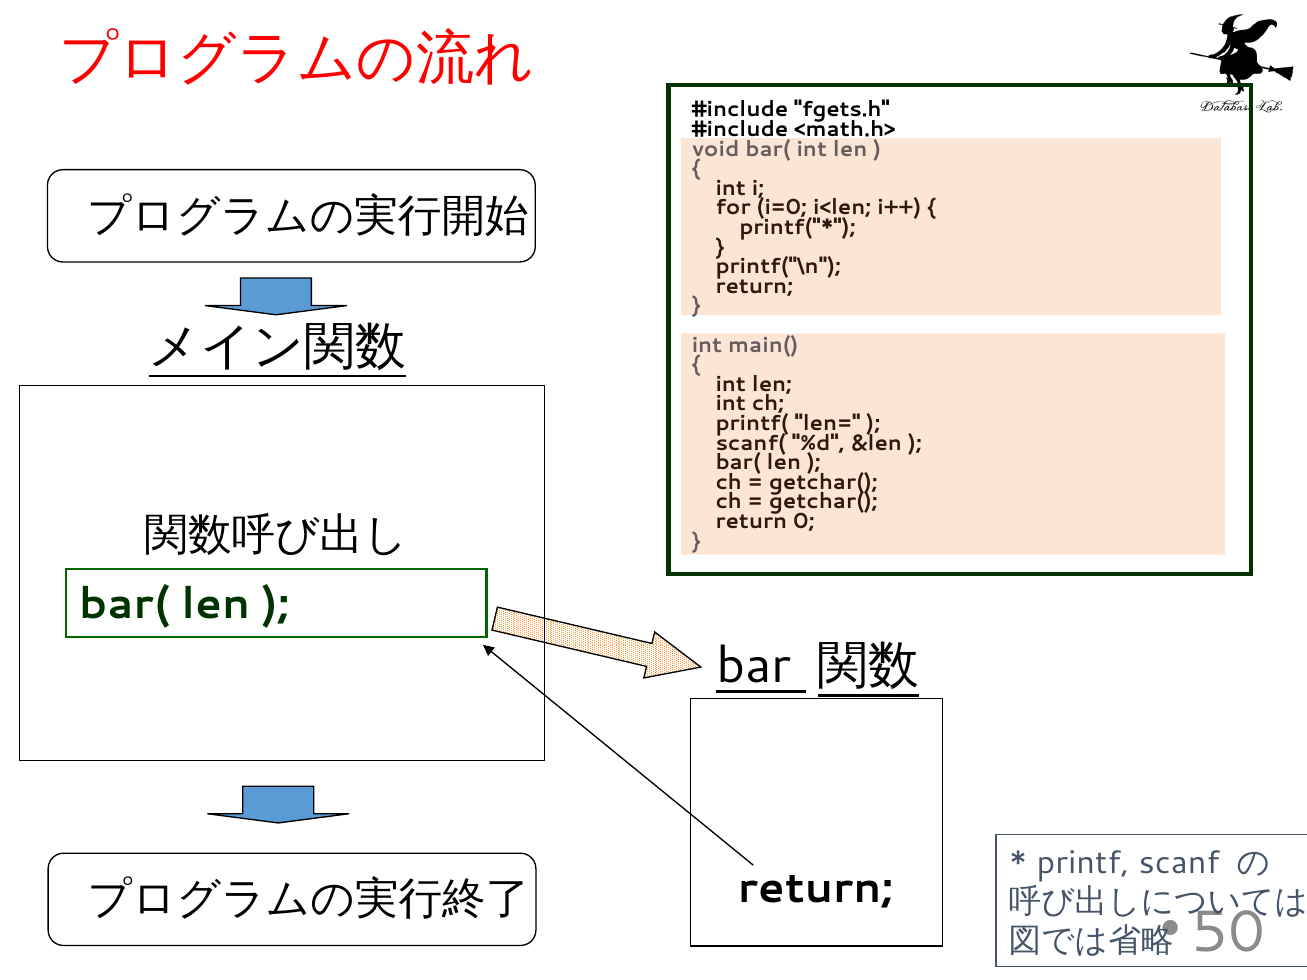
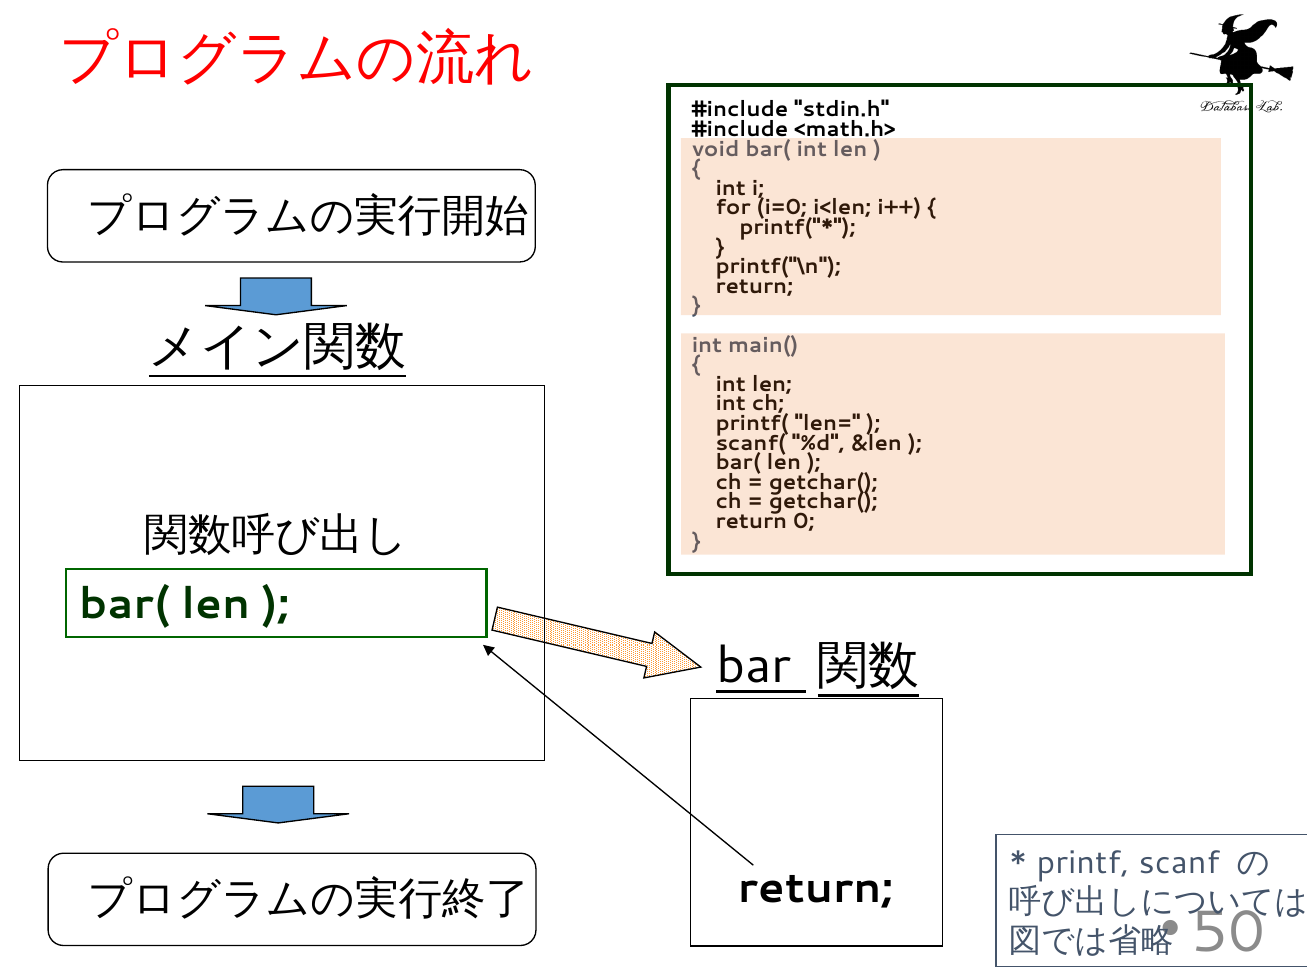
fgets.h: fgets.h -> stdin.h
